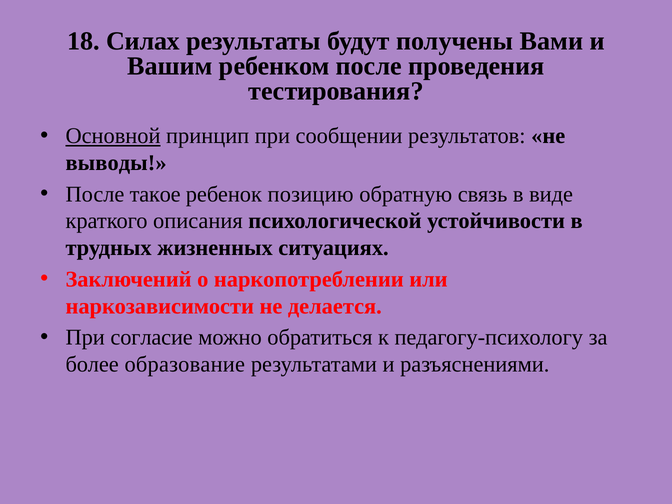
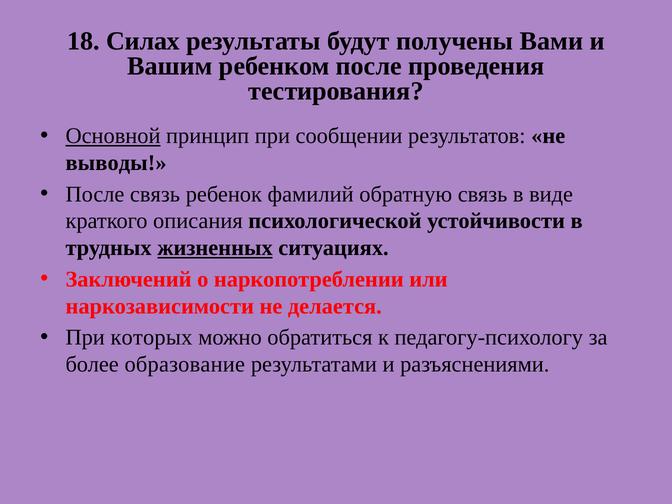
После такое: такое -> связь
позицию: позицию -> фамилий
жизненных underline: none -> present
согласие: согласие -> которых
